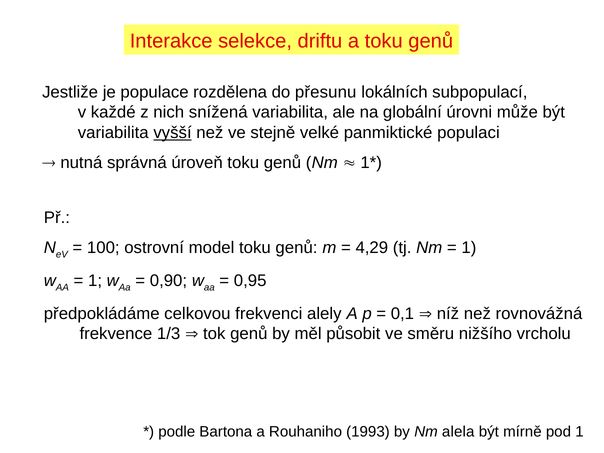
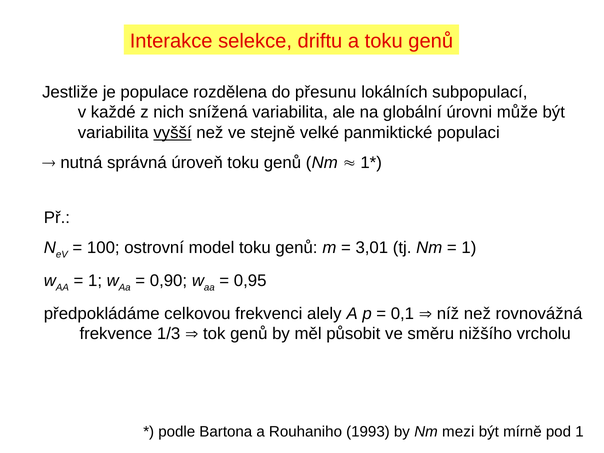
4,29: 4,29 -> 3,01
alela: alela -> mezi
